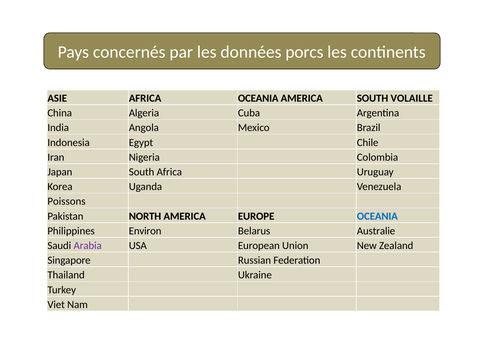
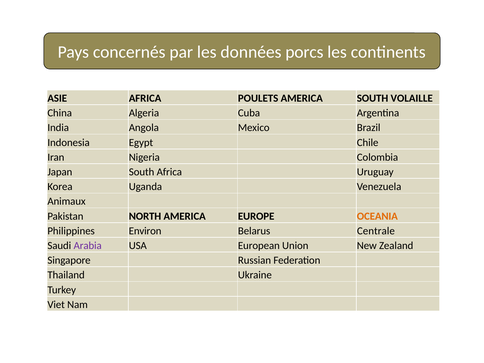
AFRICA OCEANIA: OCEANIA -> POULETS
Poissons: Poissons -> Animaux
OCEANIA at (377, 216) colour: blue -> orange
Australie: Australie -> Centrale
